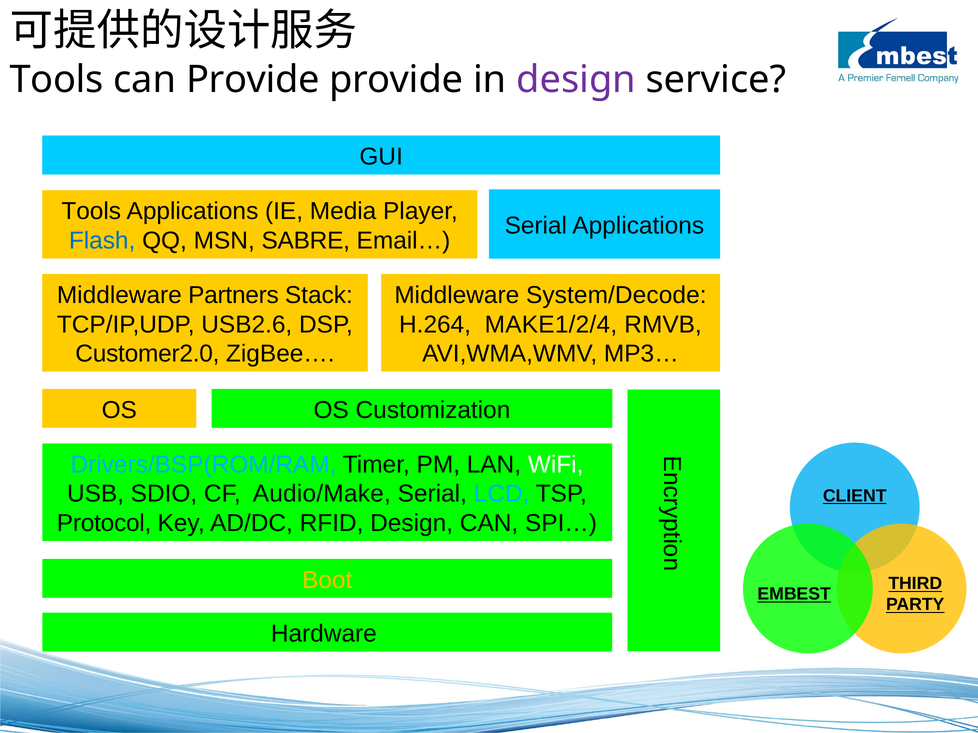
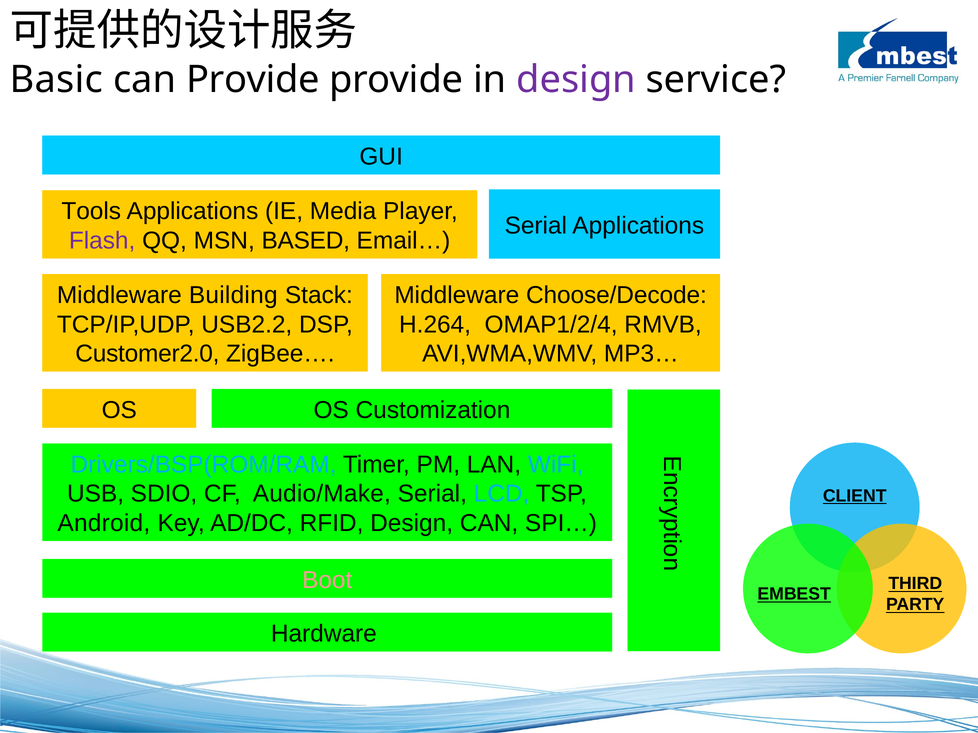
Tools at (57, 80): Tools -> Basic
Flash colour: blue -> purple
SABRE: SABRE -> BASED
Partners: Partners -> Building
System/Decode: System/Decode -> Choose/Decode
USB2.6: USB2.6 -> USB2.2
MAKE1/2/4: MAKE1/2/4 -> OMAP1/2/4
WiFi colour: white -> light blue
Protocol: Protocol -> Android
Boot colour: yellow -> pink
